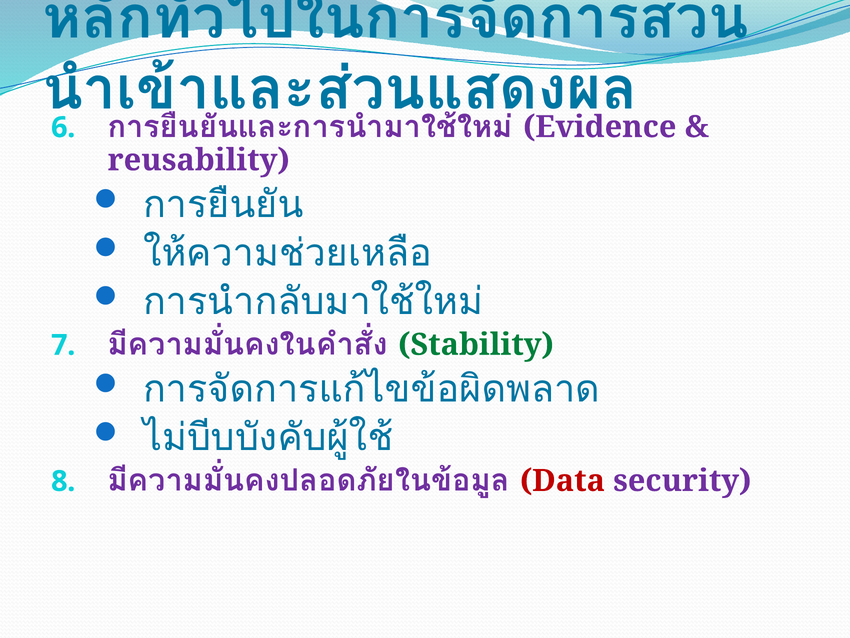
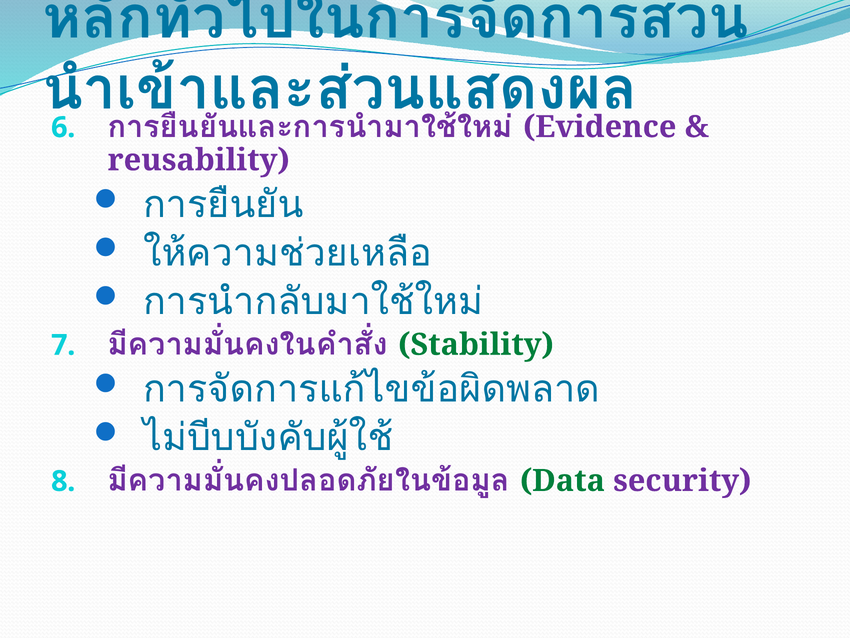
Data colour: red -> green
